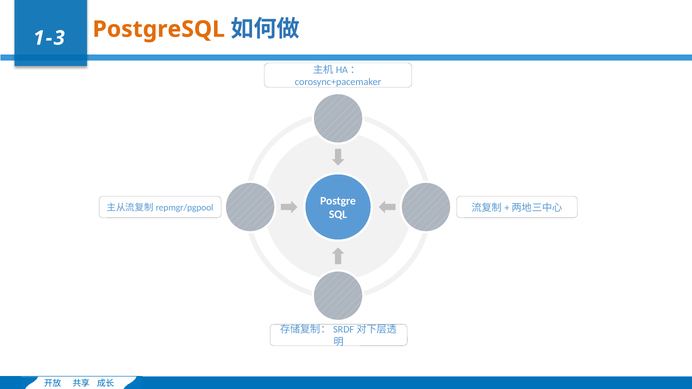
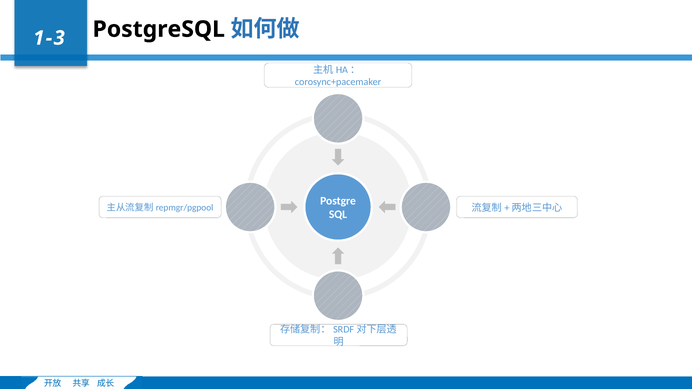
PostgreSQL colour: orange -> black
